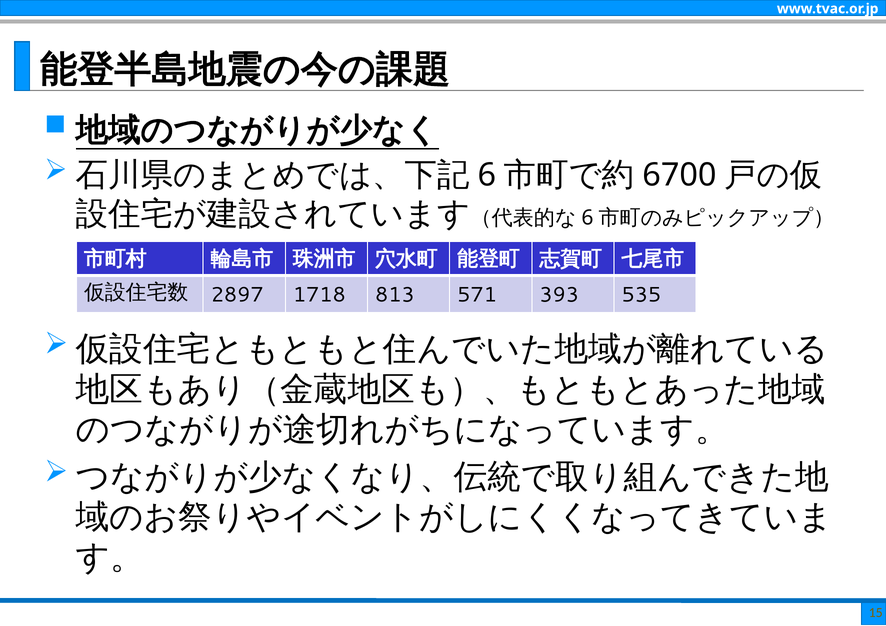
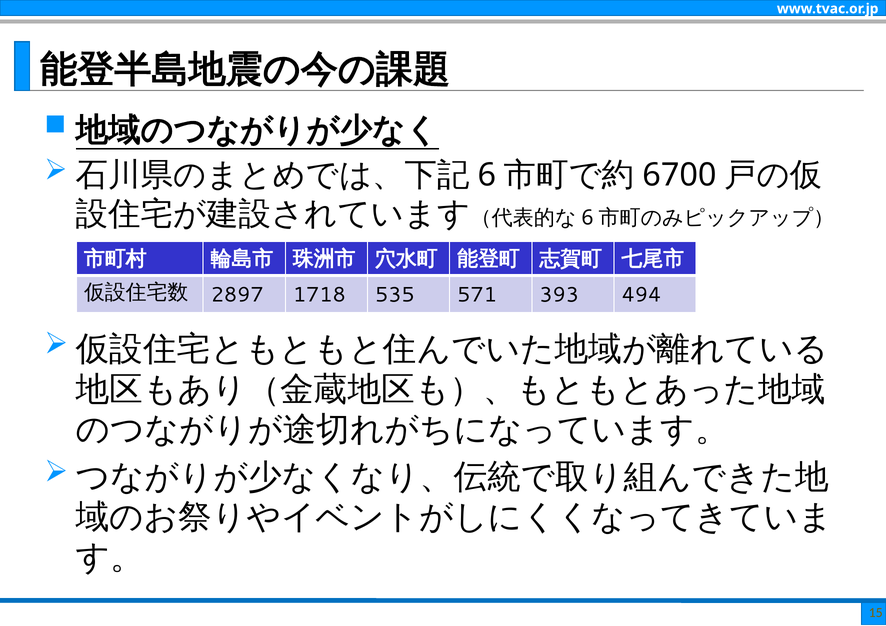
813: 813 -> 535
535: 535 -> 494
